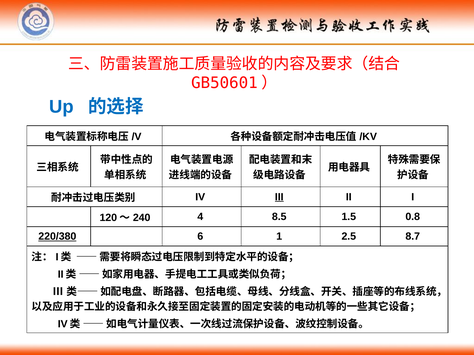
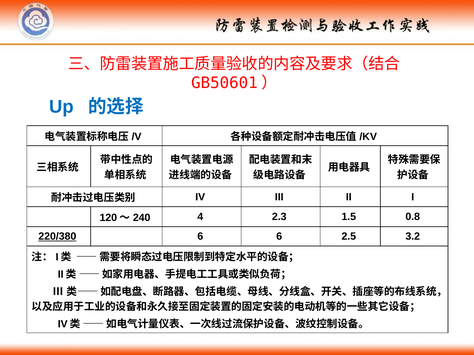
III underline: present -> none
8.5: 8.5 -> 2.3
6 1: 1 -> 6
8.7: 8.7 -> 3.2
